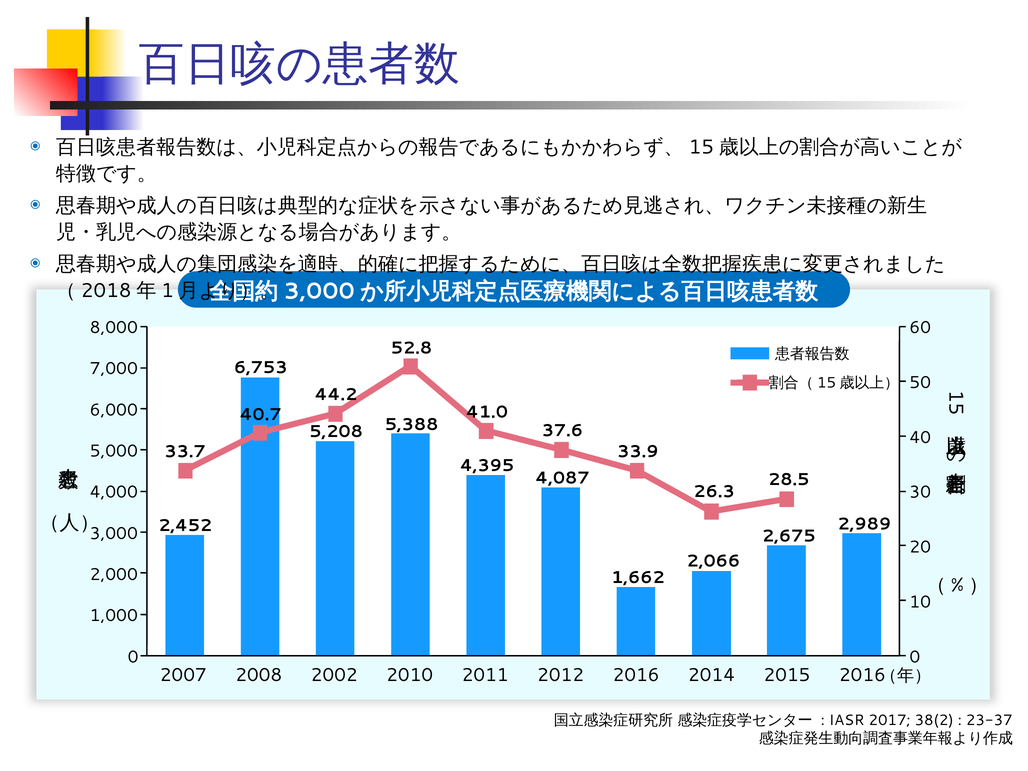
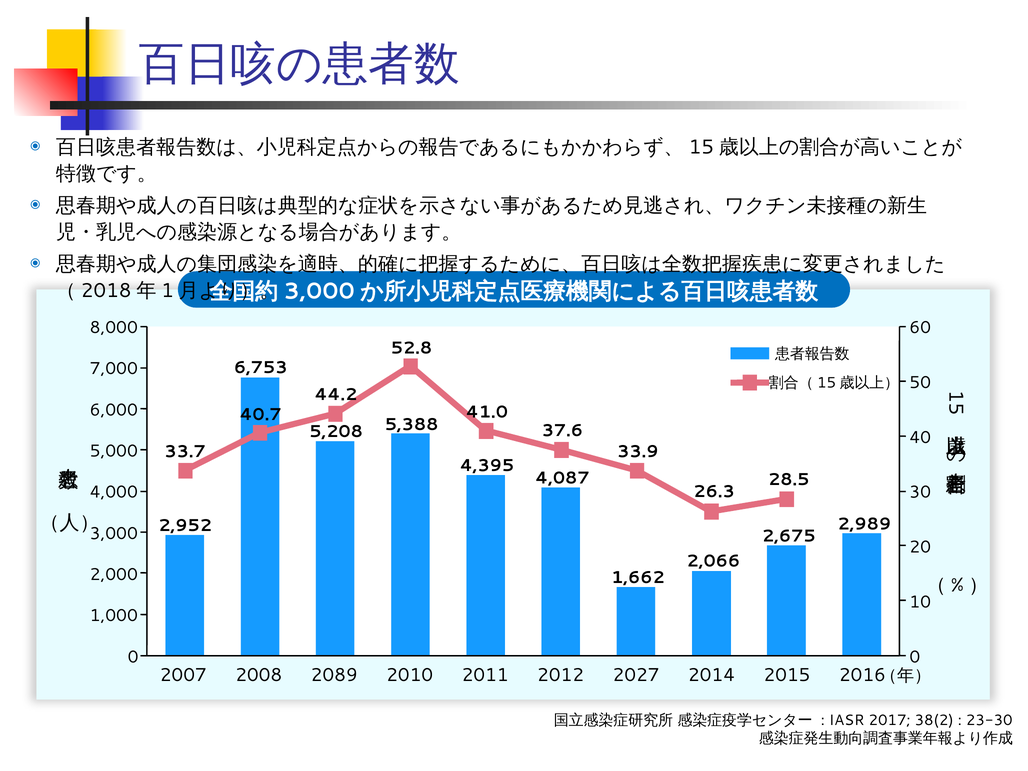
2,452: 2,452 -> 2,952
2002: 2002 -> 2089
2016: 2016 -> 2027
23-37: 23-37 -> 23-30
